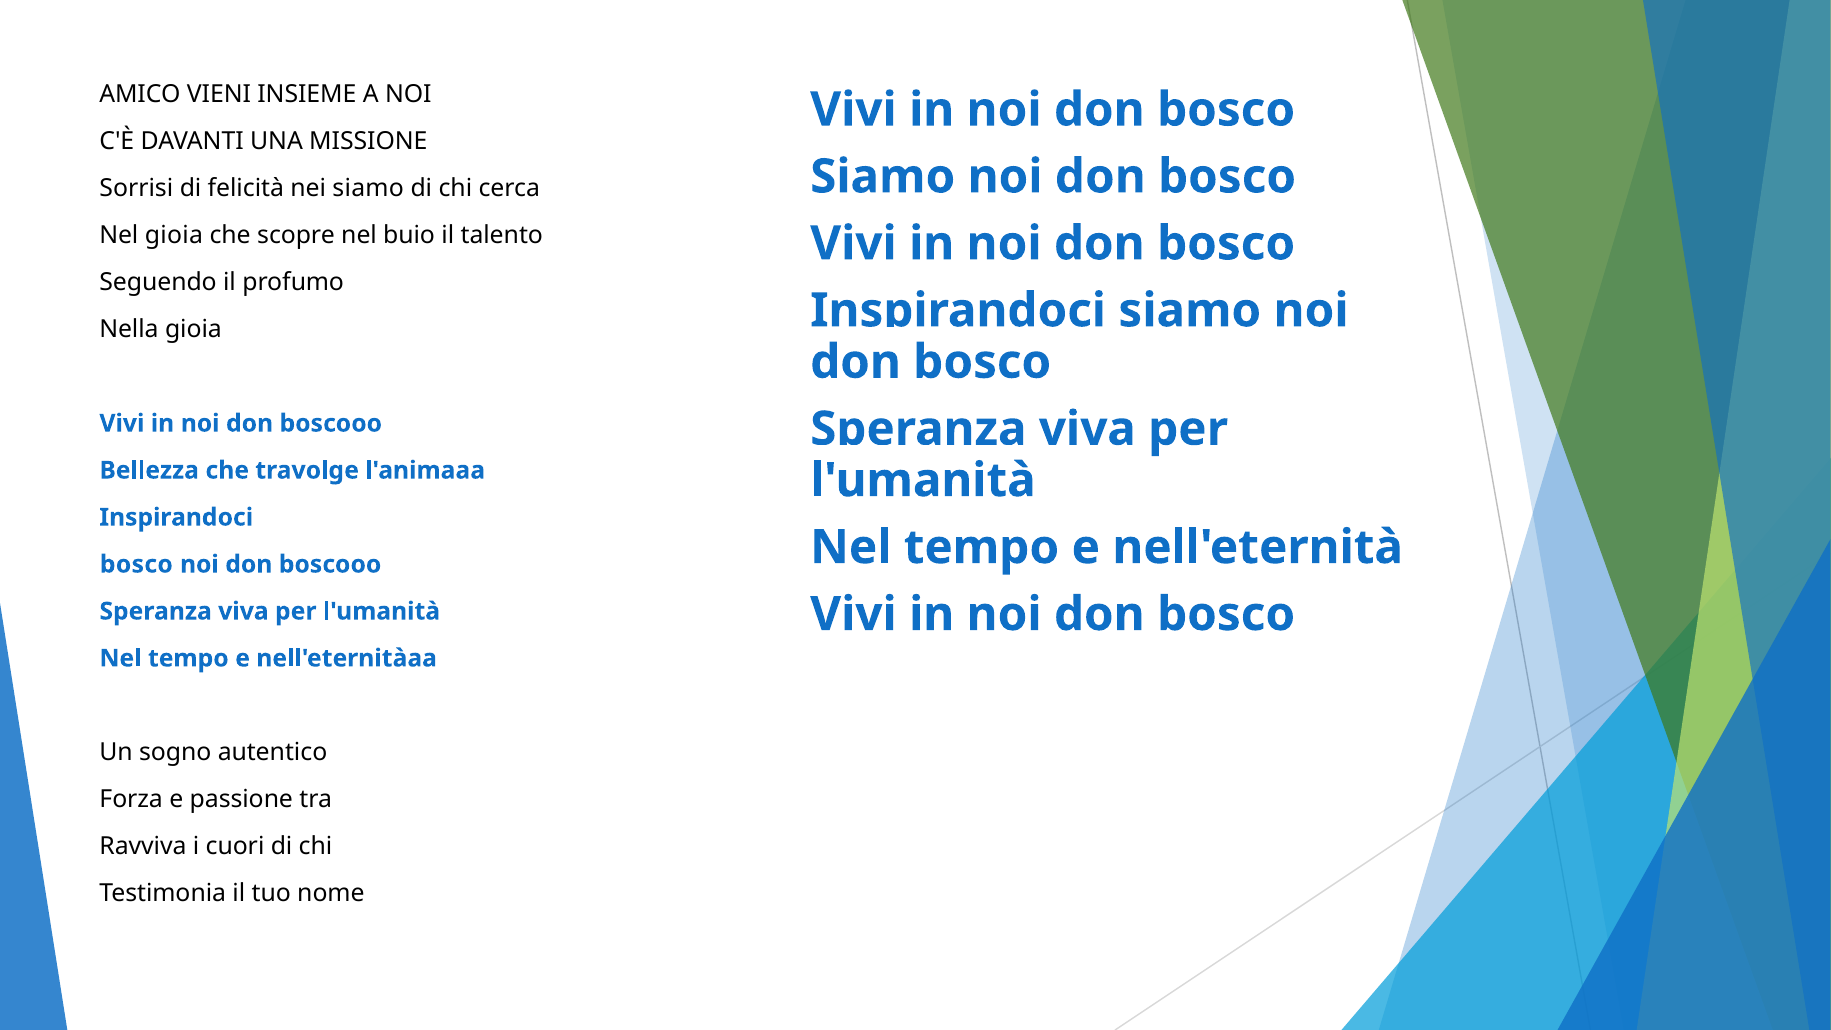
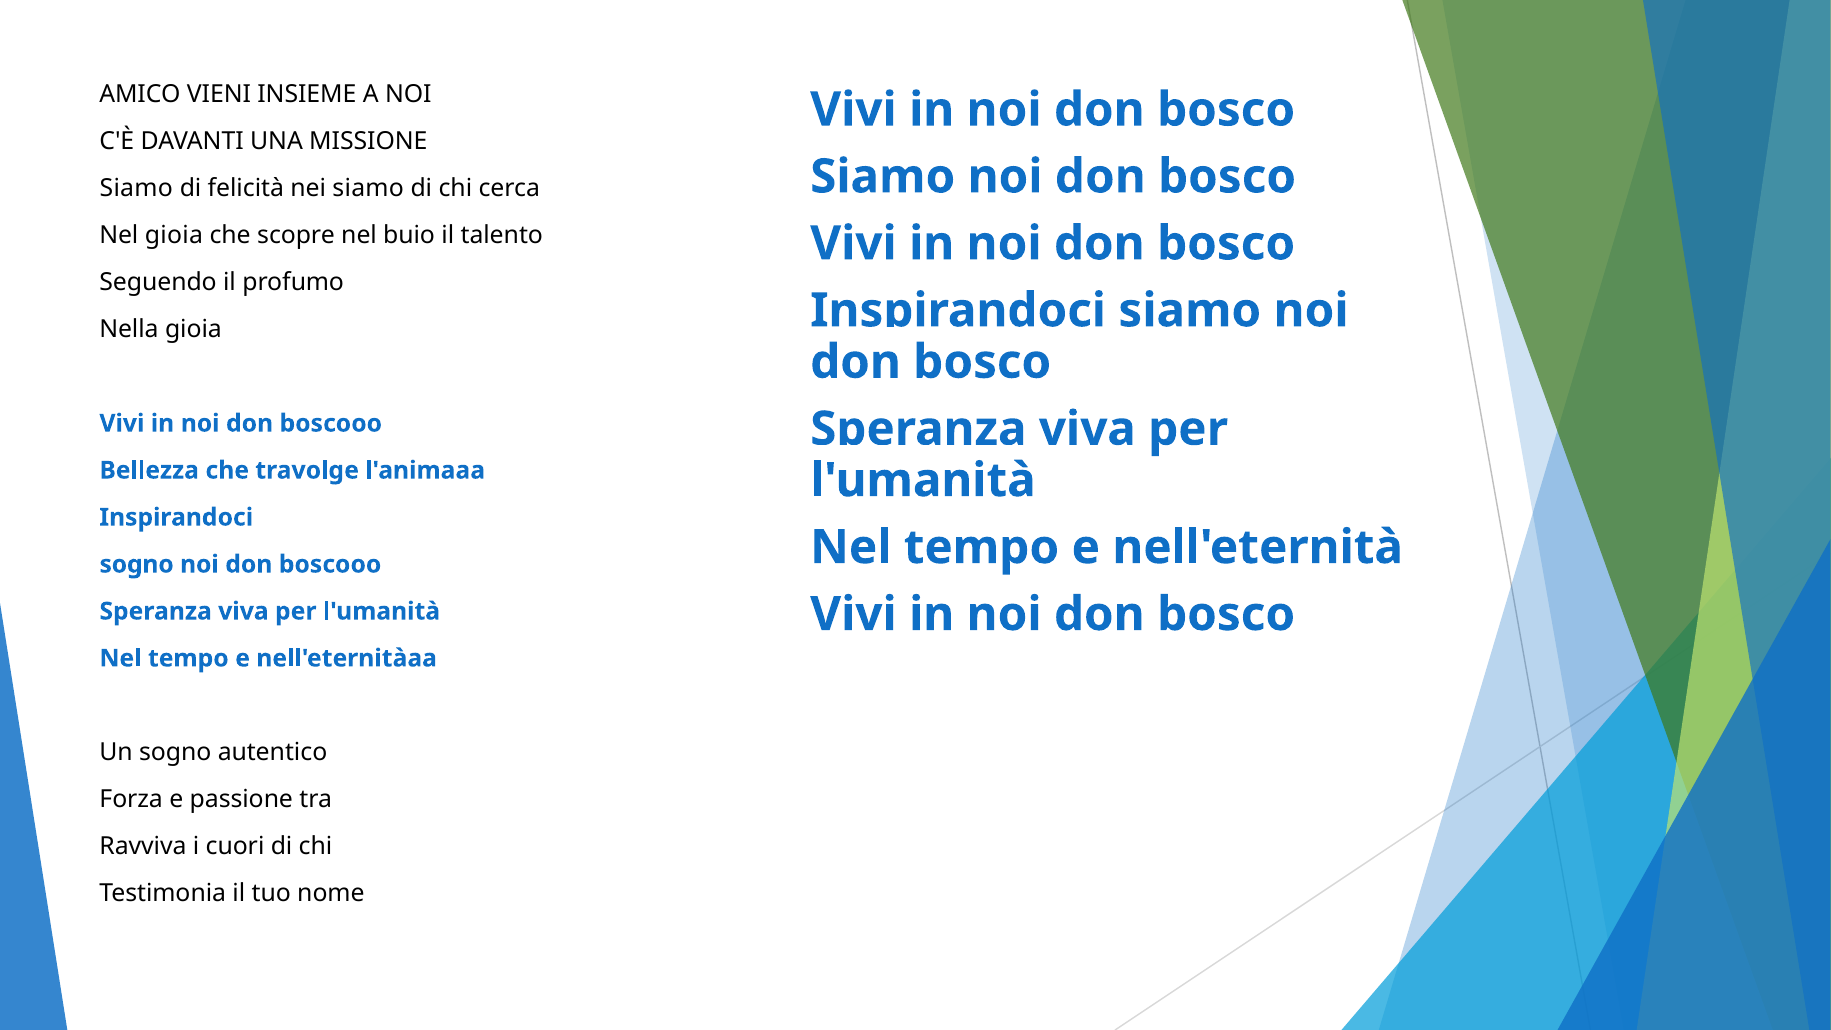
Sorrisi at (136, 188): Sorrisi -> Siamo
bosco at (136, 564): bosco -> sogno
